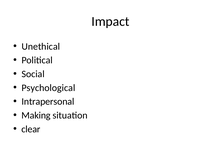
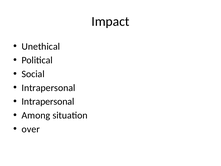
Psychological at (48, 88): Psychological -> Intrapersonal
Making: Making -> Among
clear: clear -> over
